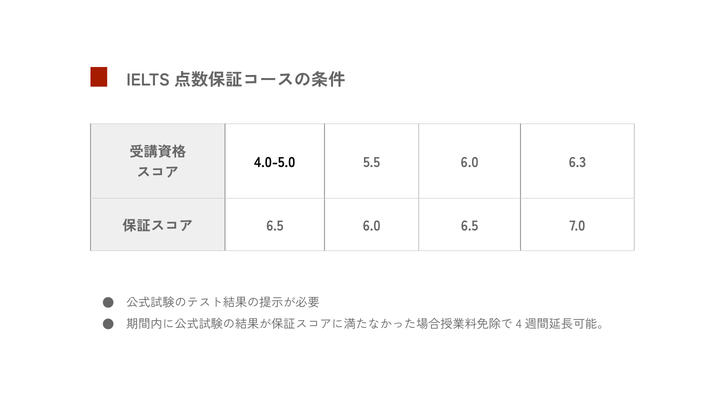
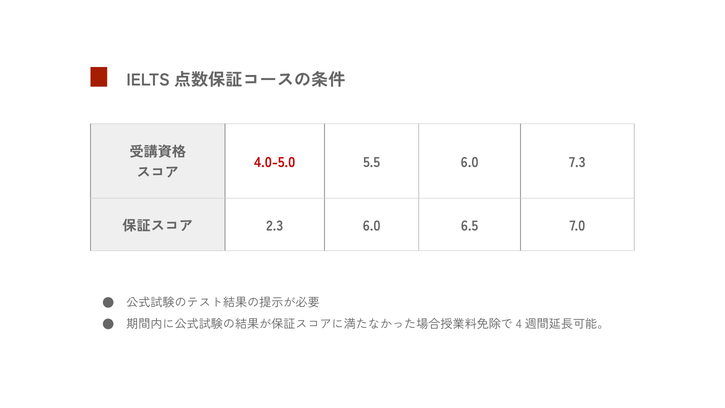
4.0-5.0 colour: black -> red
6.3: 6.3 -> 7.3
6.5 at (275, 226): 6.5 -> 2.3
